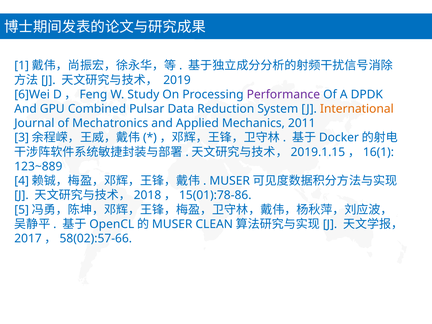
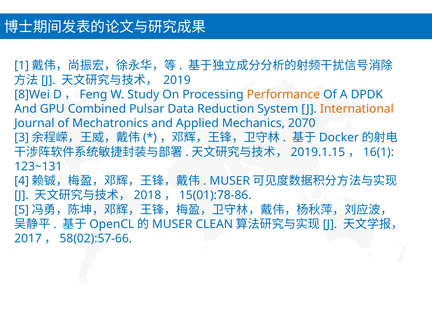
6]Wei: 6]Wei -> 8]Wei
Performance colour: purple -> orange
2011: 2011 -> 2070
123~889: 123~889 -> 123~131
